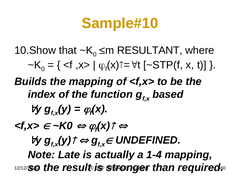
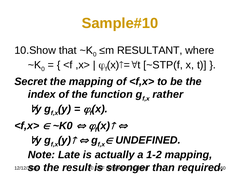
Builds: Builds -> Secret
based: based -> rather
1-4: 1-4 -> 1-2
